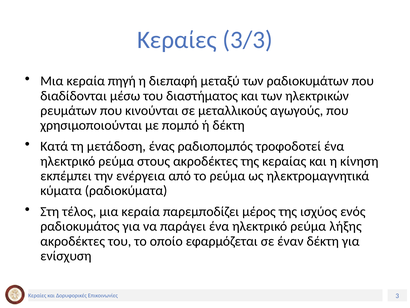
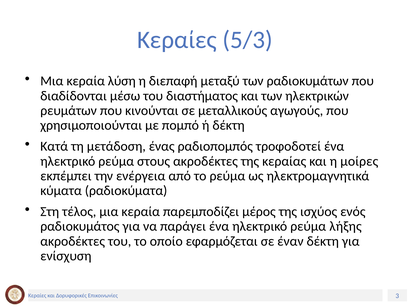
3/3: 3/3 -> 5/3
πηγή: πηγή -> λύση
κίνηση: κίνηση -> μοίρες
